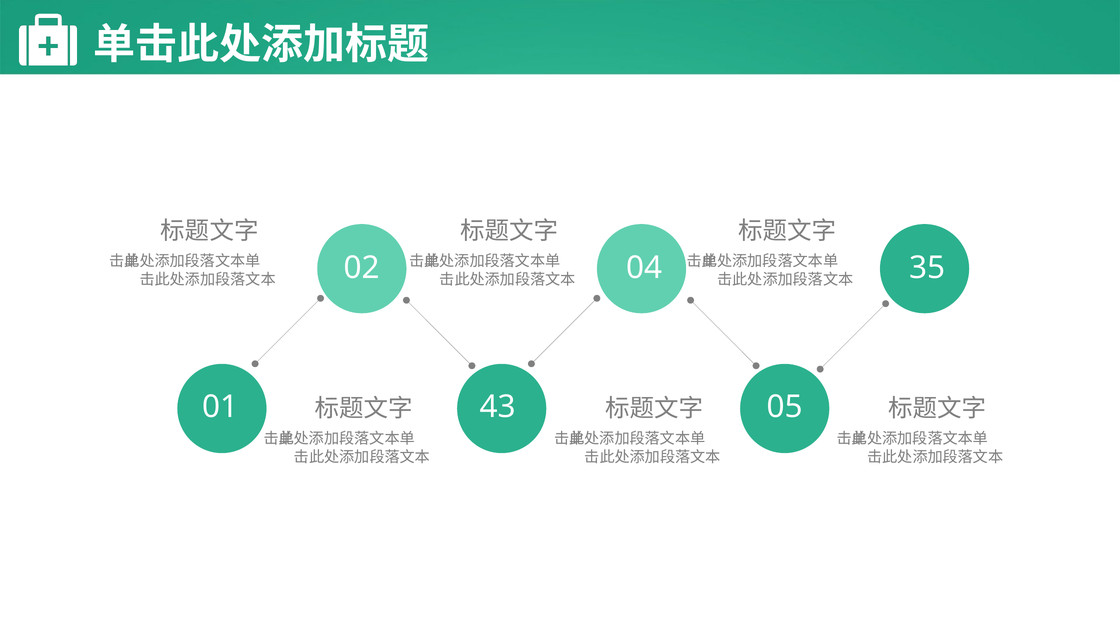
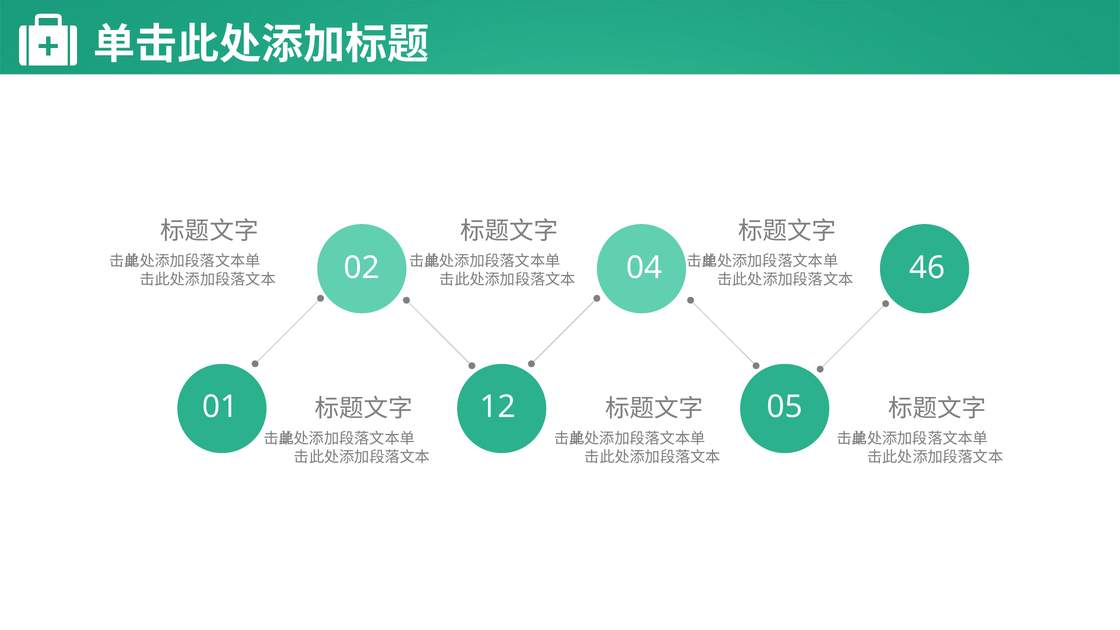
35: 35 -> 46
43: 43 -> 12
